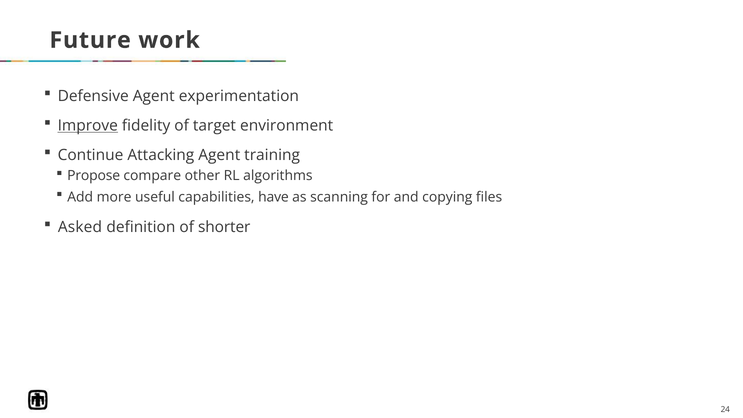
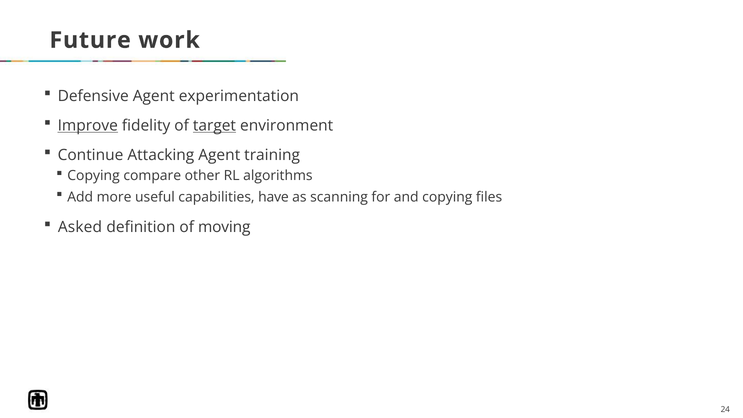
target underline: none -> present
Propose at (94, 176): Propose -> Copying
shorter: shorter -> moving
